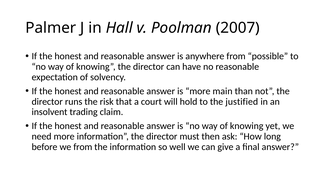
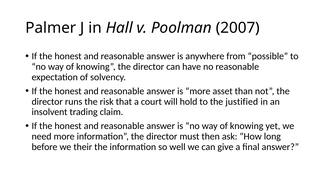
main: main -> asset
we from: from -> their
